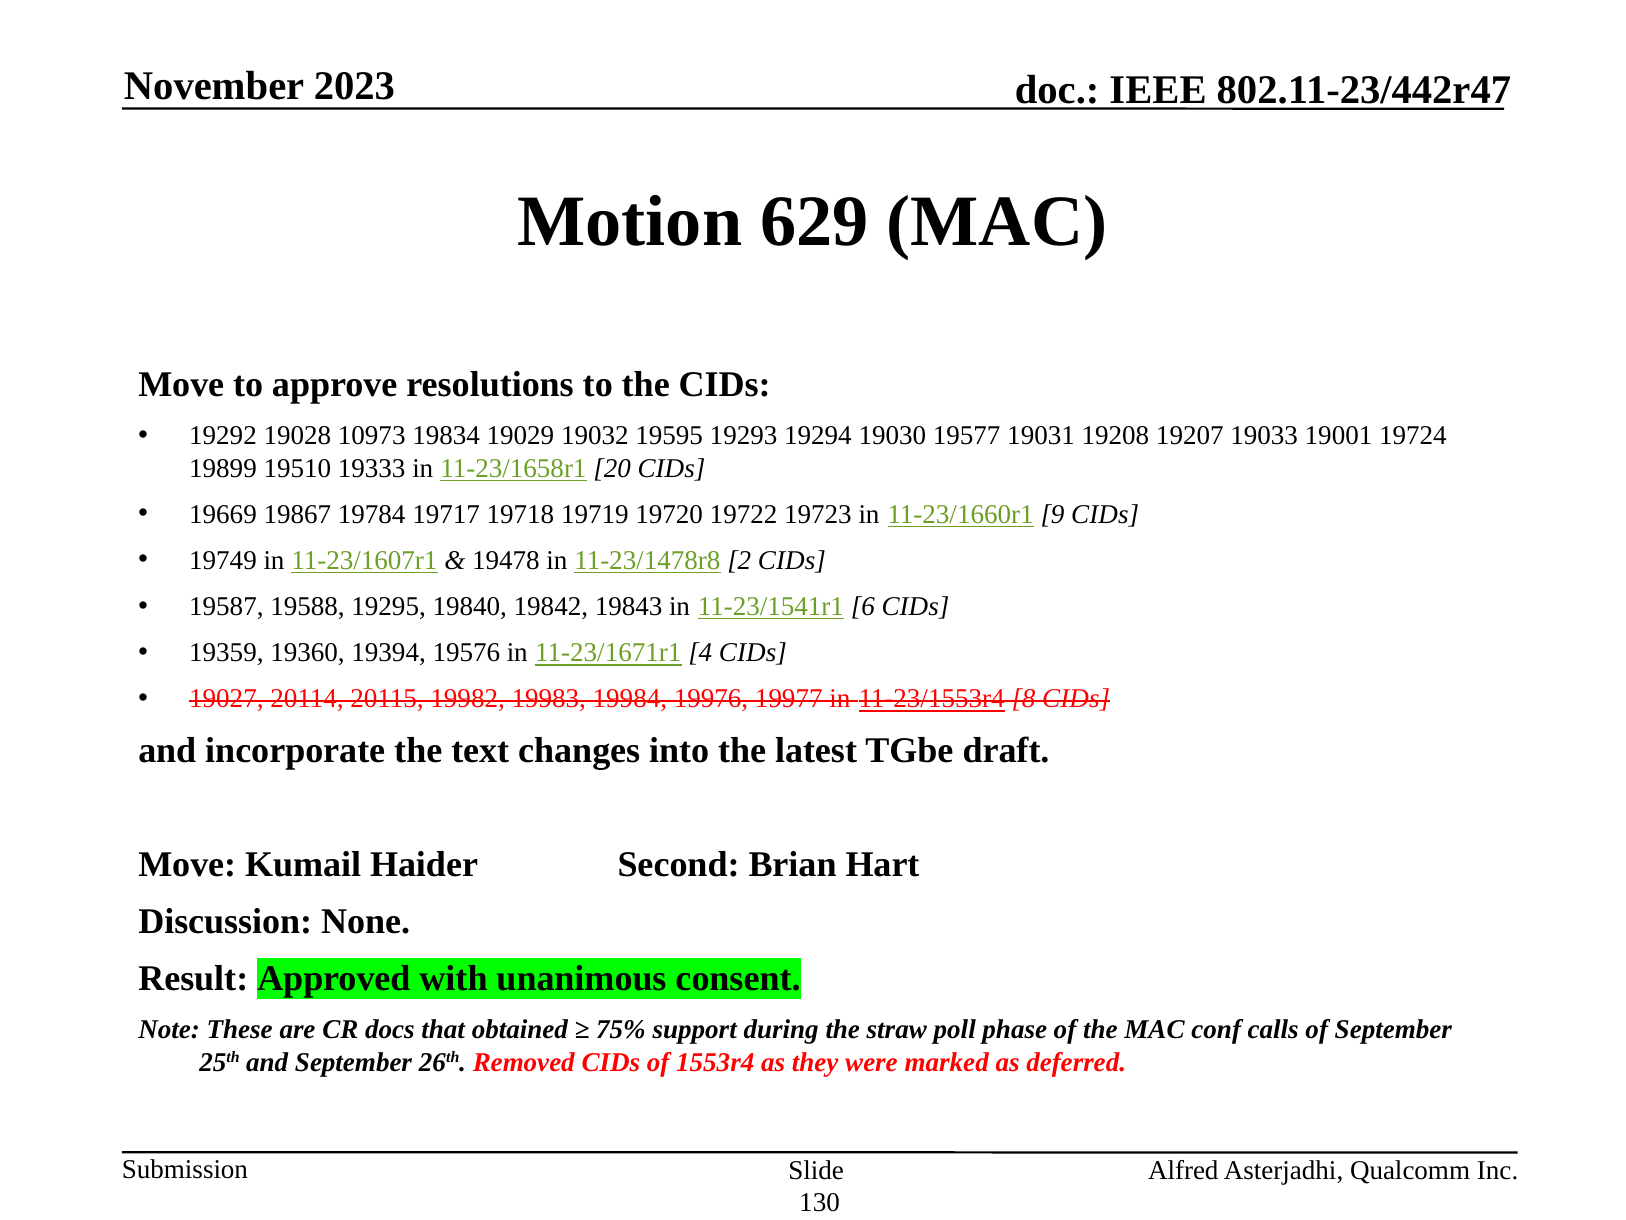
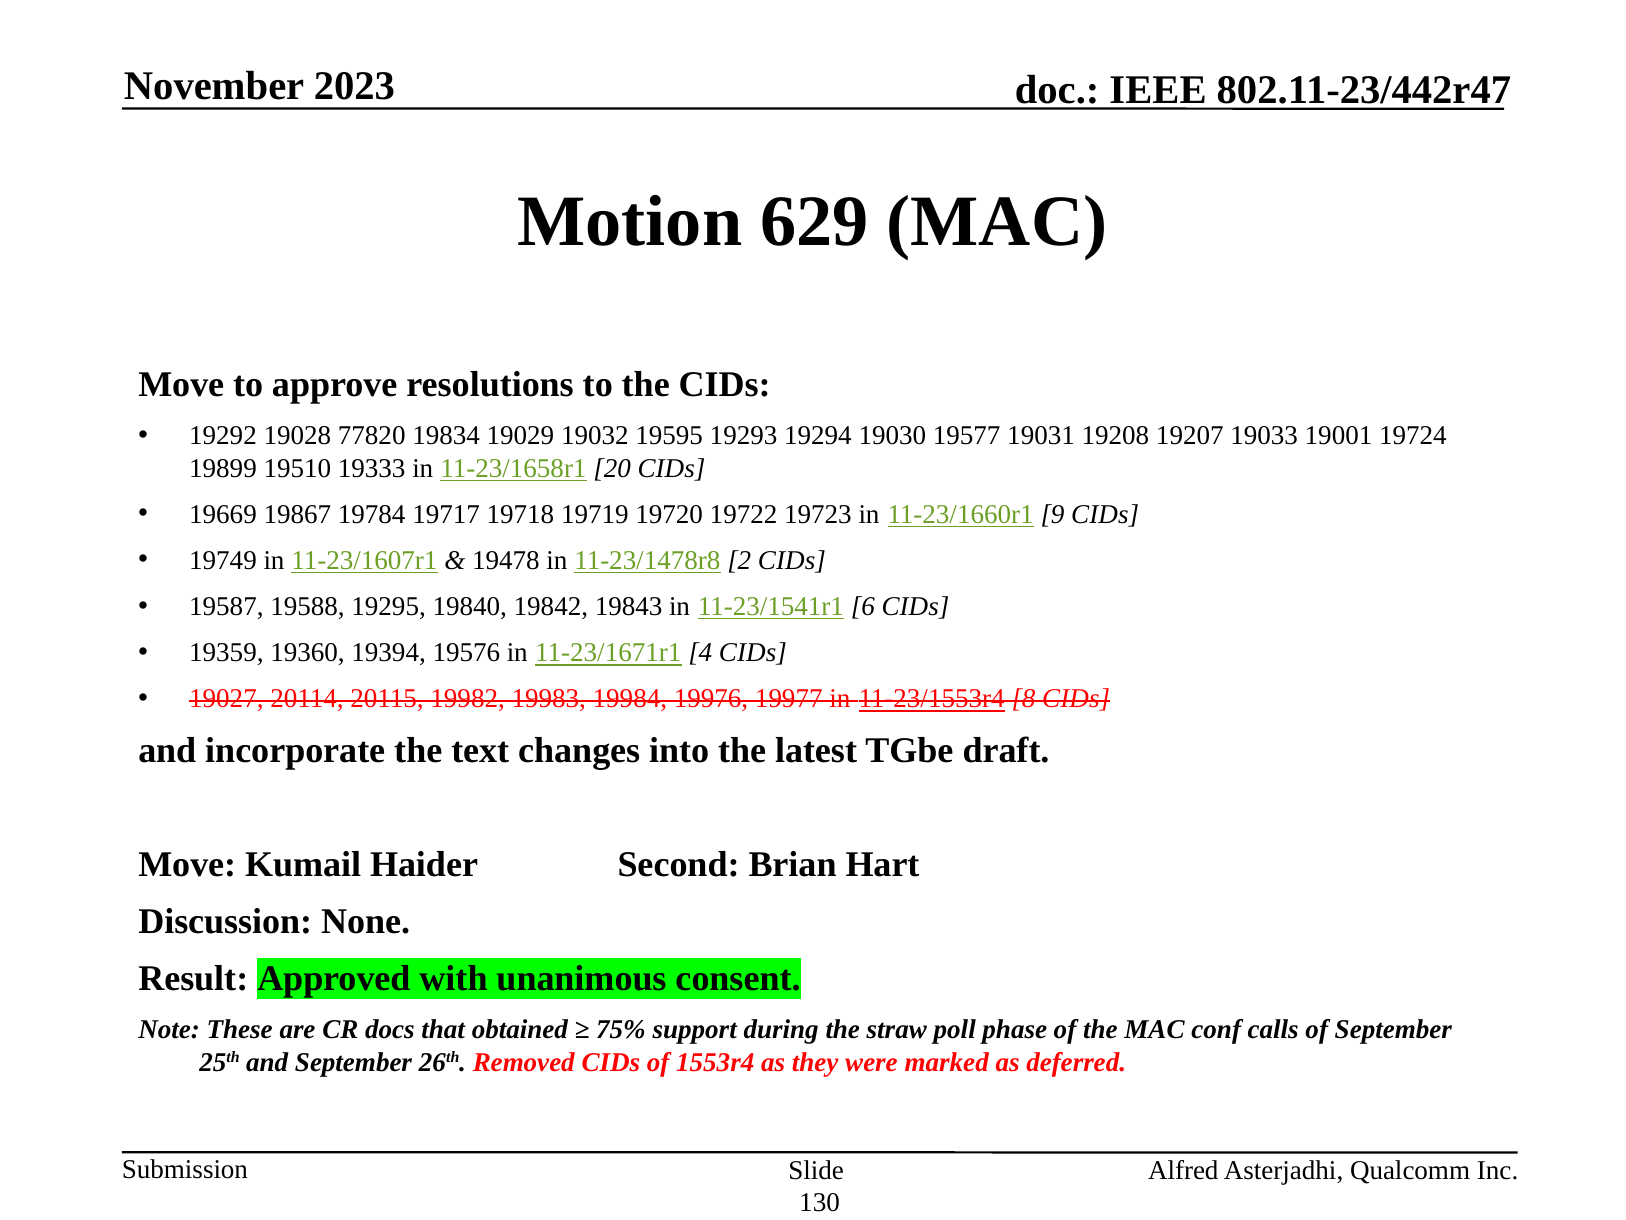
10973: 10973 -> 77820
